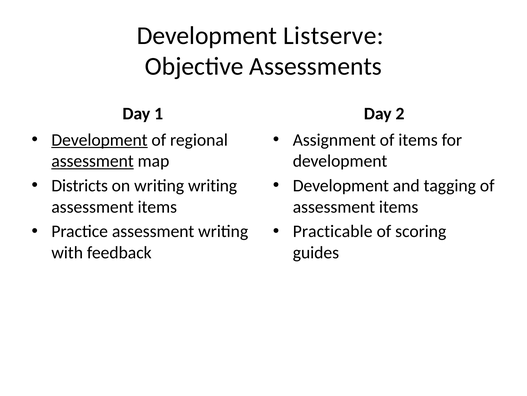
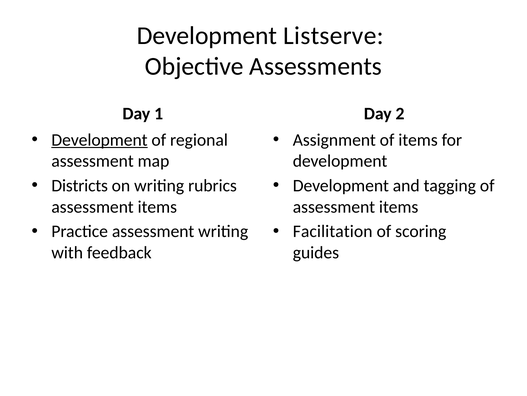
assessment at (93, 161) underline: present -> none
writing writing: writing -> rubrics
Practicable: Practicable -> Facilitation
